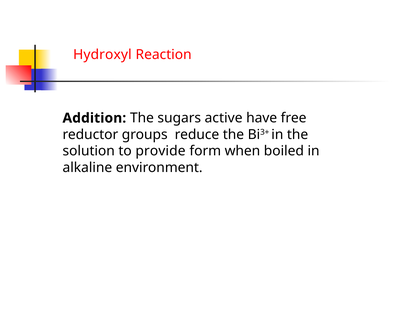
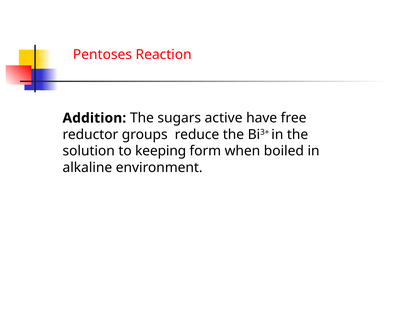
Hydroxyl: Hydroxyl -> Pentoses
provide: provide -> keeping
